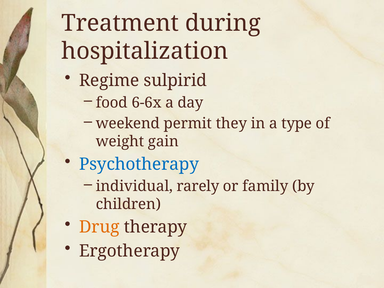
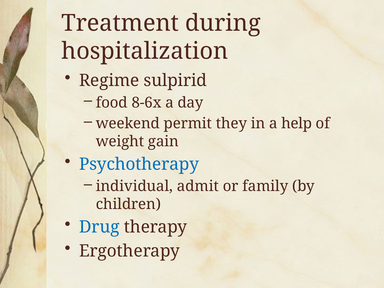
6-6x: 6-6x -> 8-6x
type: type -> help
rarely: rarely -> admit
Drug colour: orange -> blue
